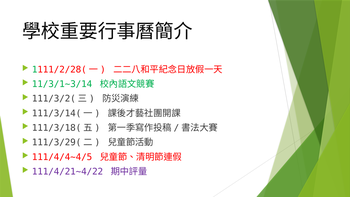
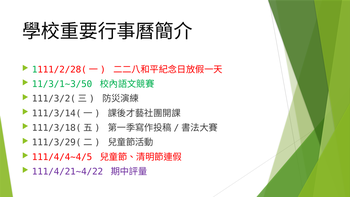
11/3/1~3/14: 11/3/1~3/14 -> 11/3/1~3/50
